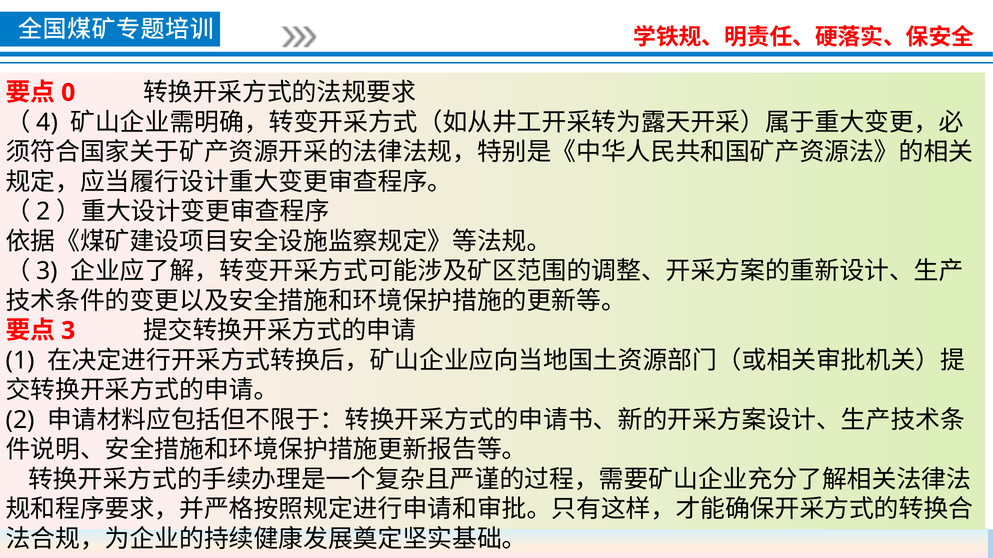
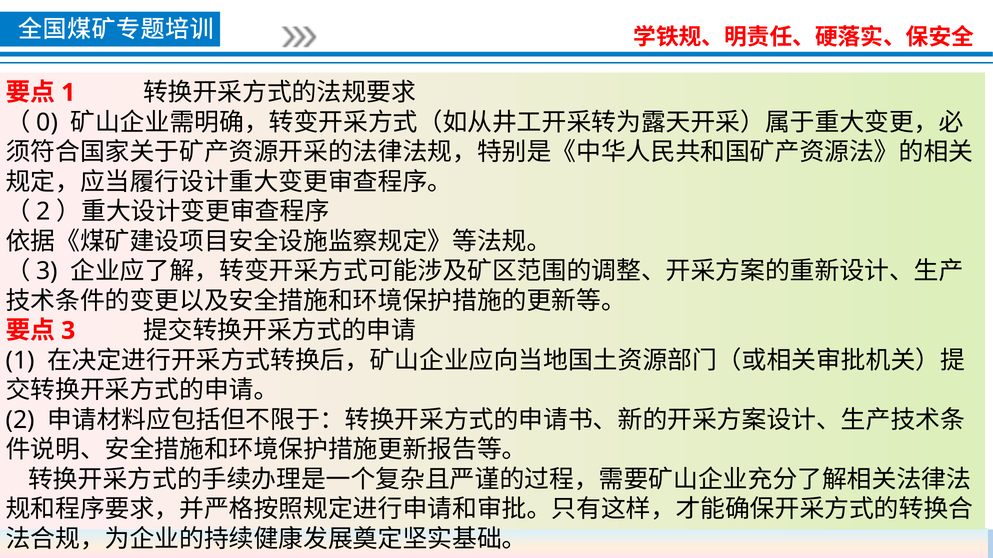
0 at (68, 93): 0 -> 1
4: 4 -> 0
